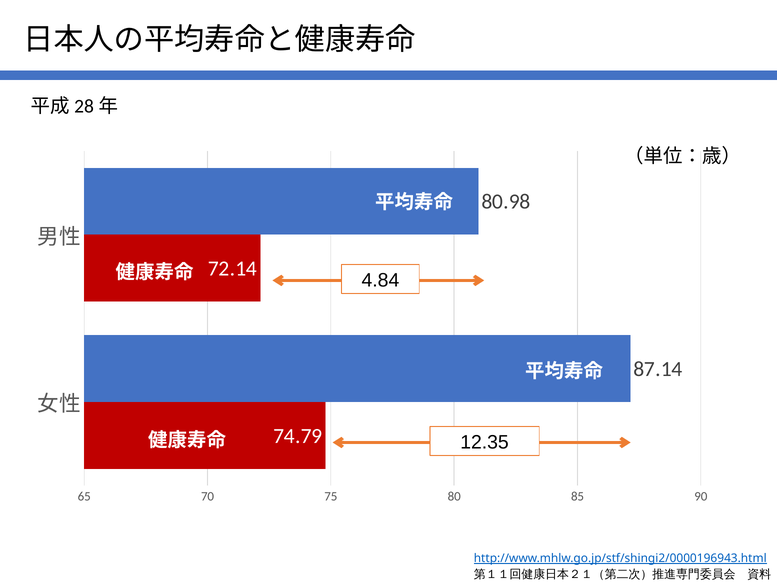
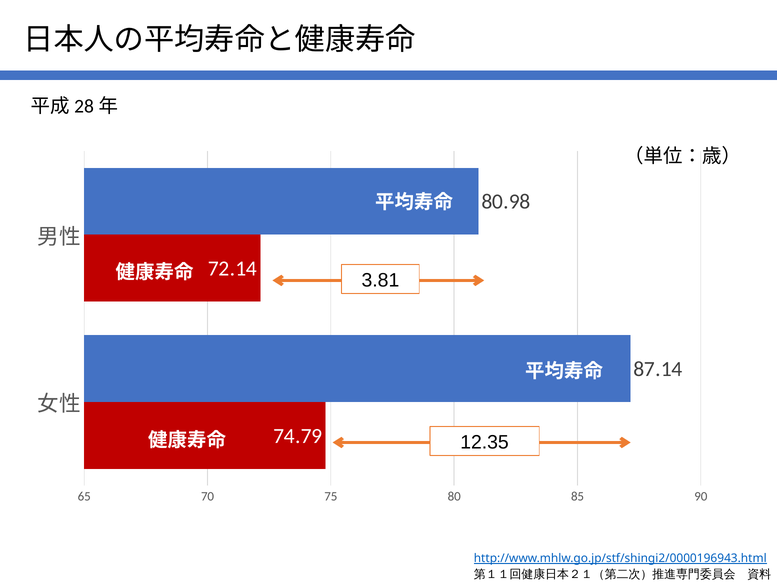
4.84: 4.84 -> 3.81
